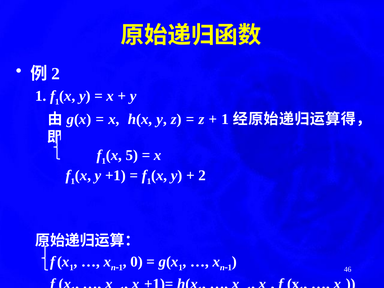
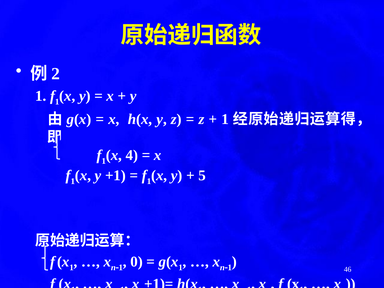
5: 5 -> 4
2 at (202, 176): 2 -> 5
